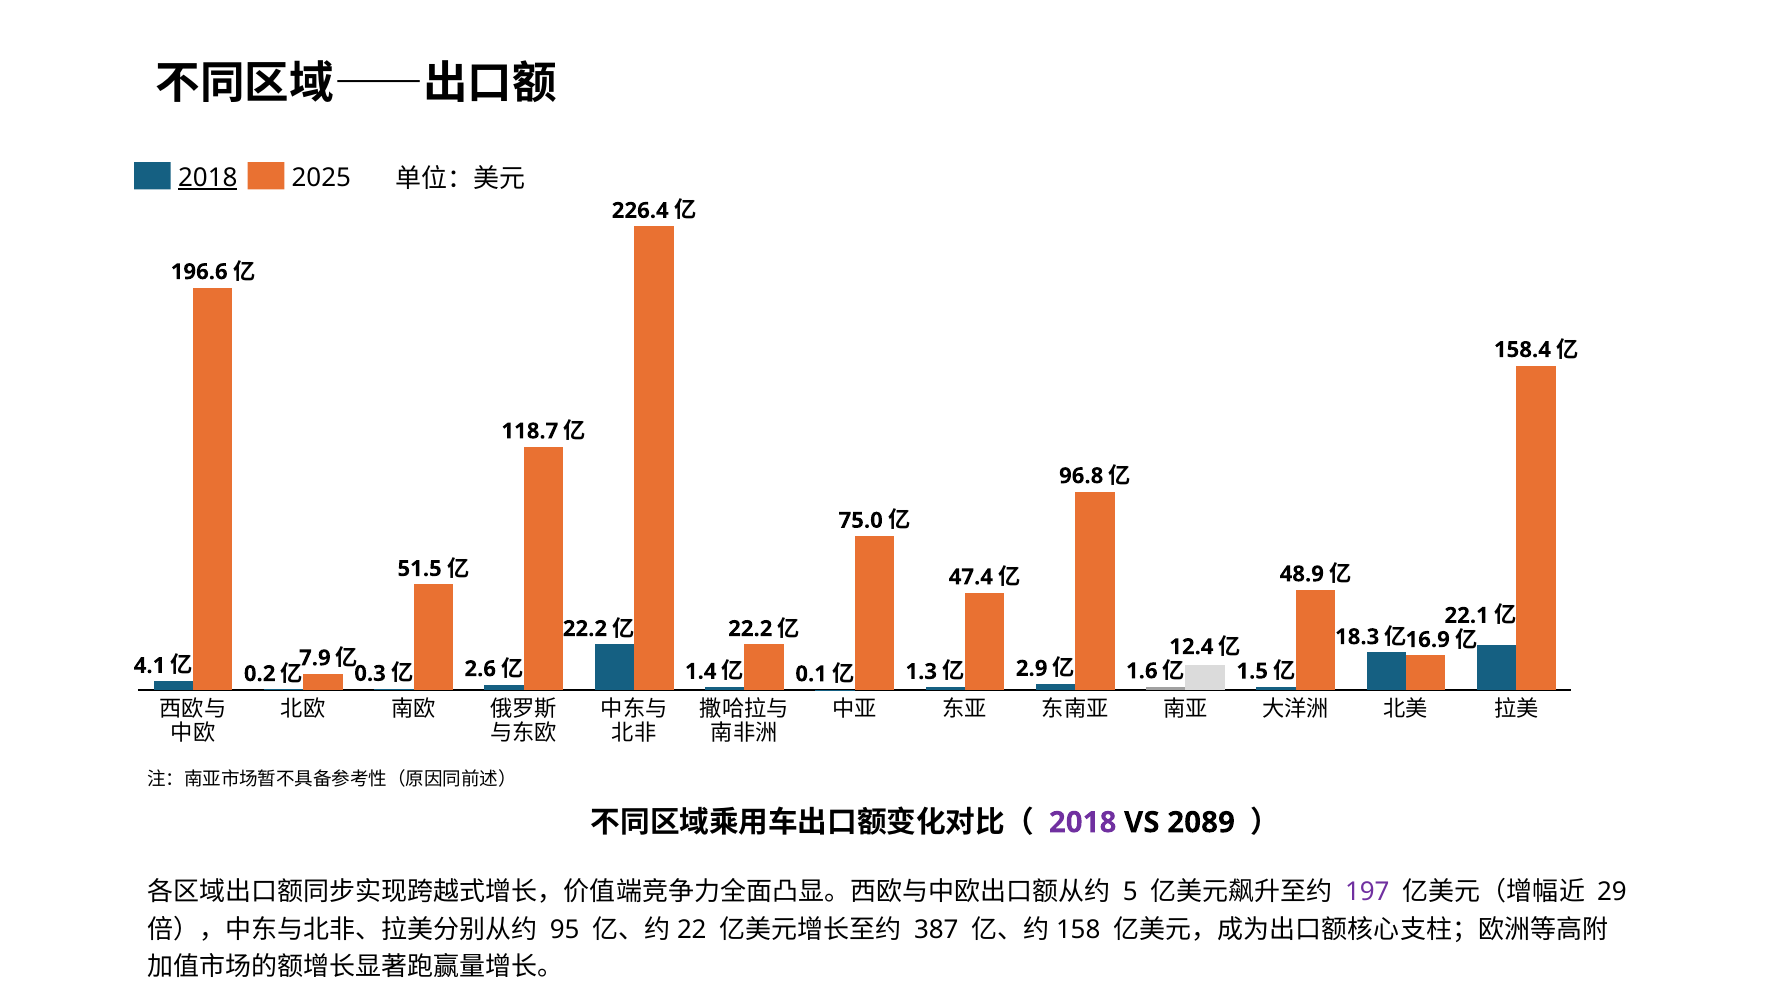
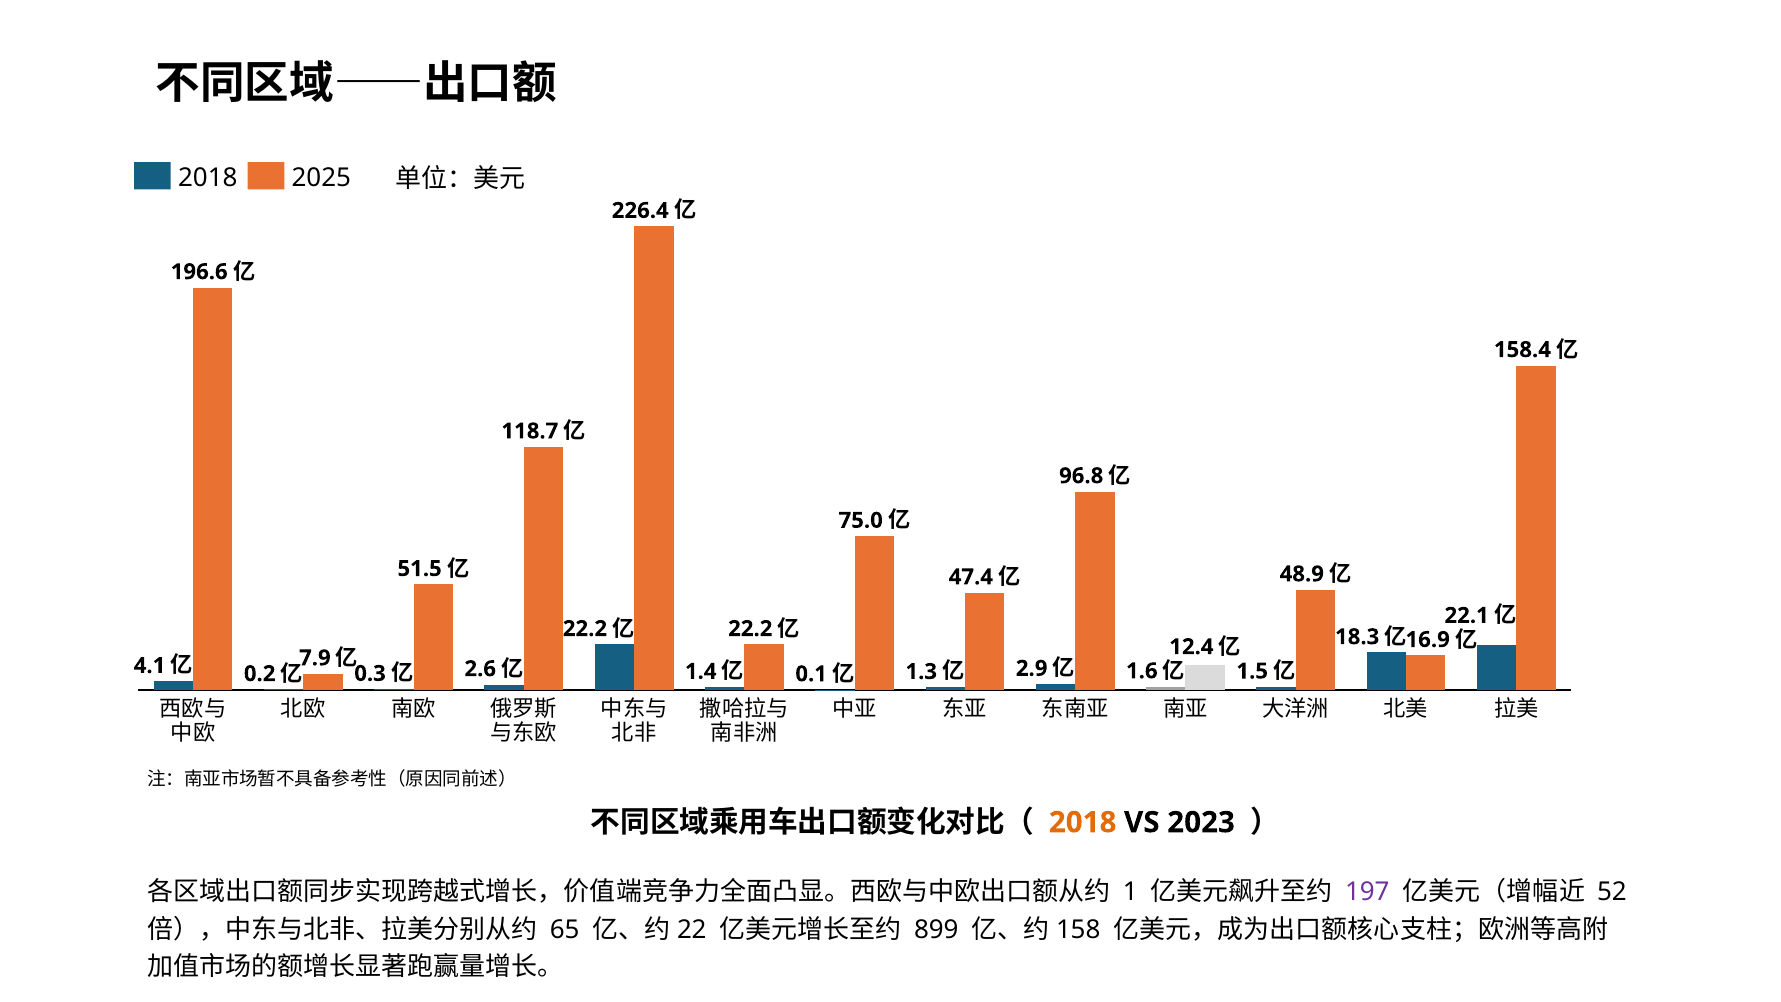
2018 at (208, 178) underline: present -> none
2018 at (1083, 822) colour: purple -> orange
2089: 2089 -> 2023
5: 5 -> 1
29: 29 -> 52
95: 95 -> 65
387: 387 -> 899
